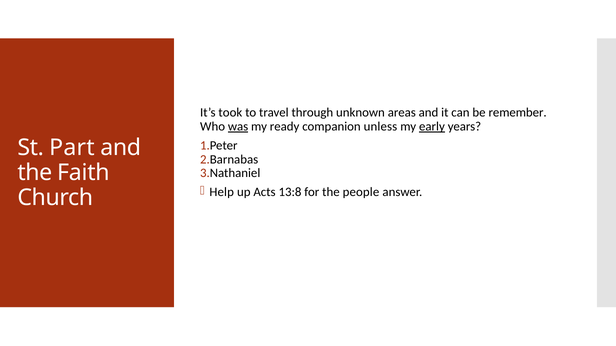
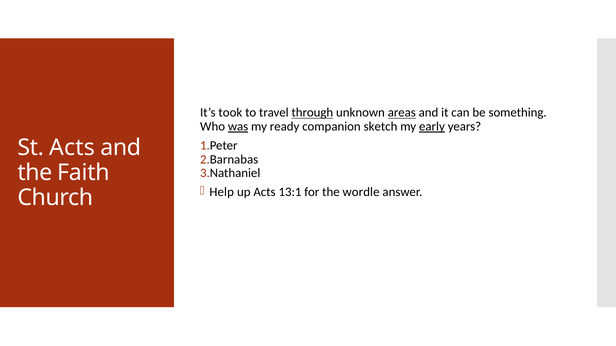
through underline: none -> present
areas underline: none -> present
remember: remember -> something
unless: unless -> sketch
St Part: Part -> Acts
13:8: 13:8 -> 13:1
people: people -> wordle
